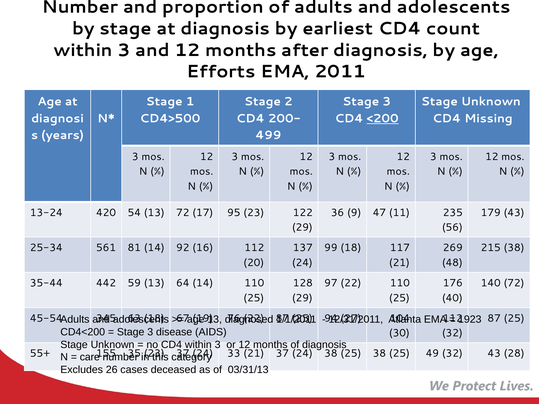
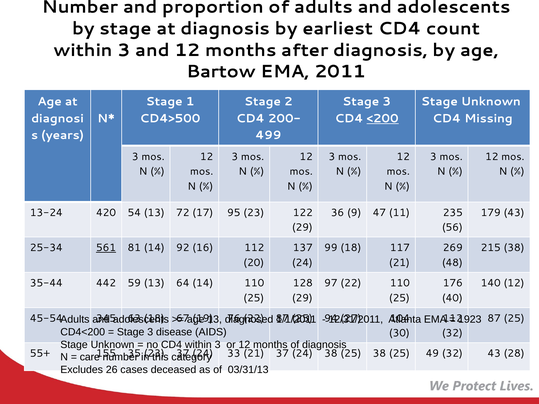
Efforts: Efforts -> Bartow
561 underline: none -> present
140 72: 72 -> 12
